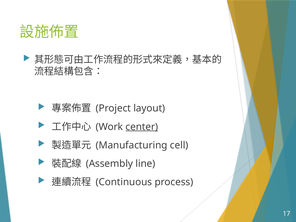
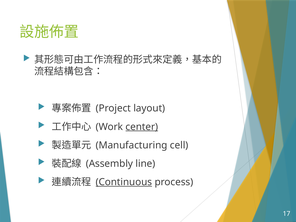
Continuous underline: none -> present
